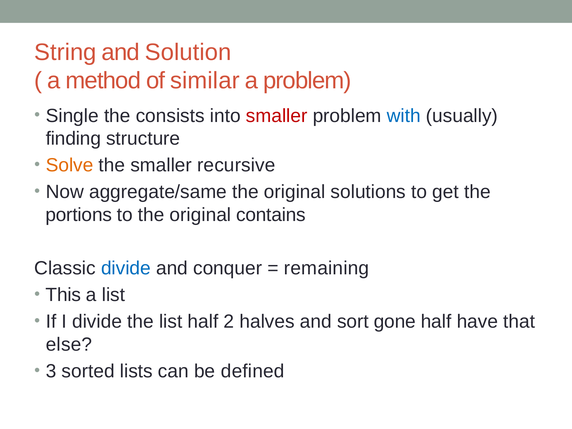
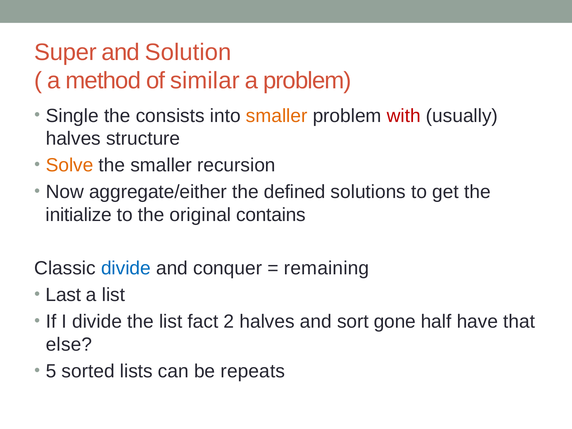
String: String -> Super
smaller at (277, 116) colour: red -> orange
with colour: blue -> red
finding at (73, 139): finding -> halves
recursive: recursive -> recursion
aggregate/same: aggregate/same -> aggregate/either
original at (295, 192): original -> defined
portions: portions -> initialize
This: This -> Last
list half: half -> fact
3: 3 -> 5
defined: defined -> repeats
